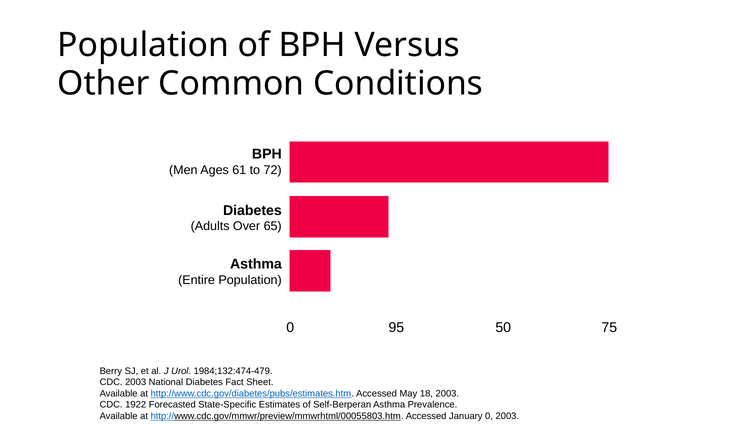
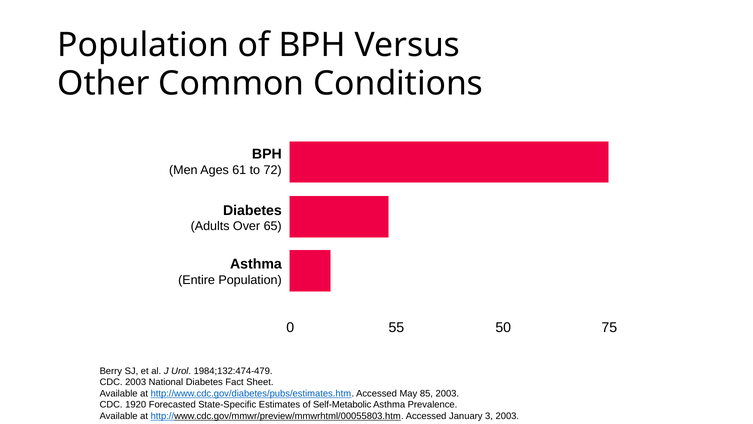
95: 95 -> 55
18: 18 -> 85
1922: 1922 -> 1920
Self-Berperan: Self-Berperan -> Self-Metabolic
January 0: 0 -> 3
